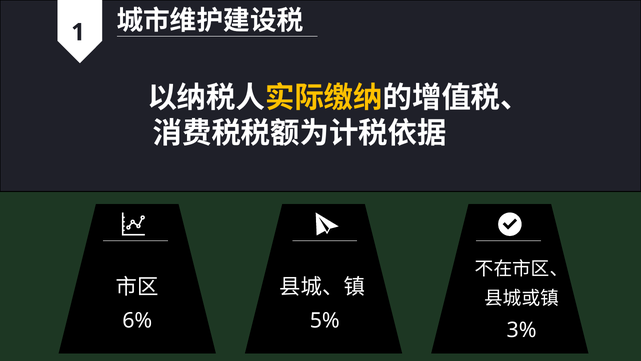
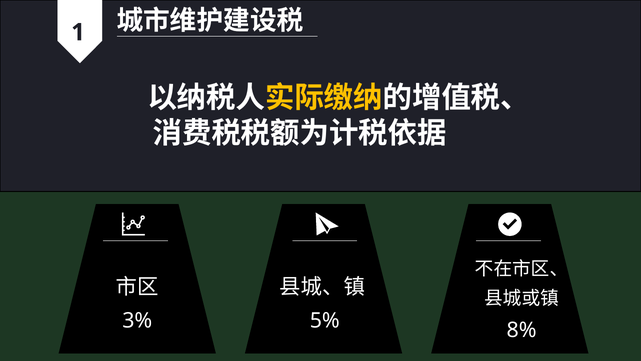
6%: 6% -> 3%
3%: 3% -> 8%
